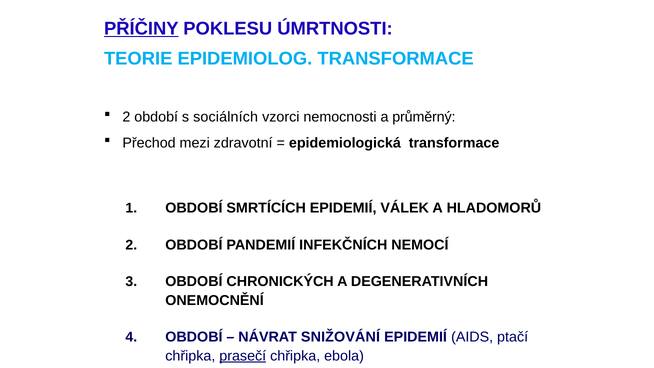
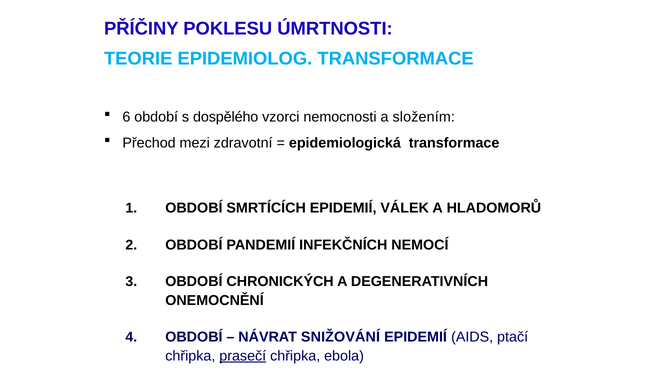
PŘÍČINY underline: present -> none
2 at (126, 117): 2 -> 6
sociálních: sociálních -> dospělého
průměrný: průměrný -> složením
